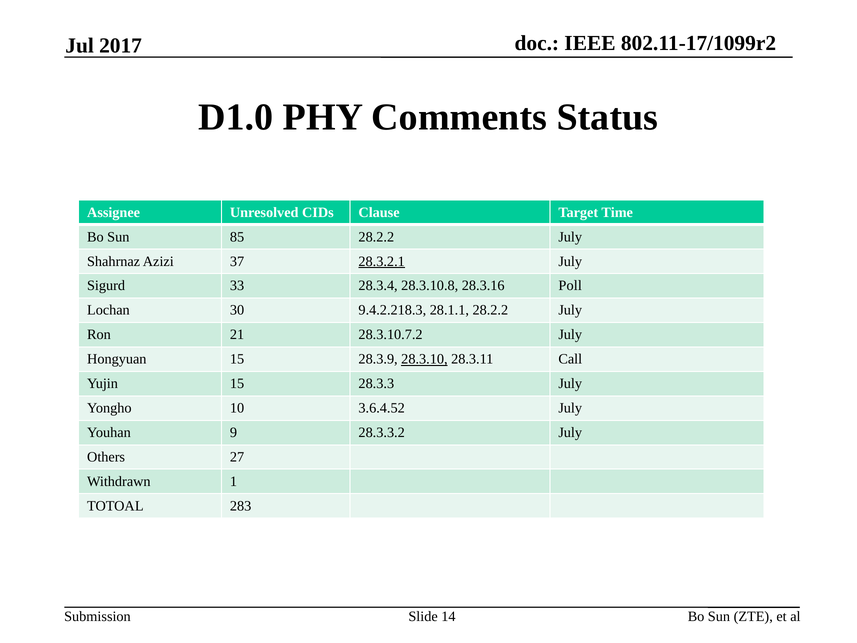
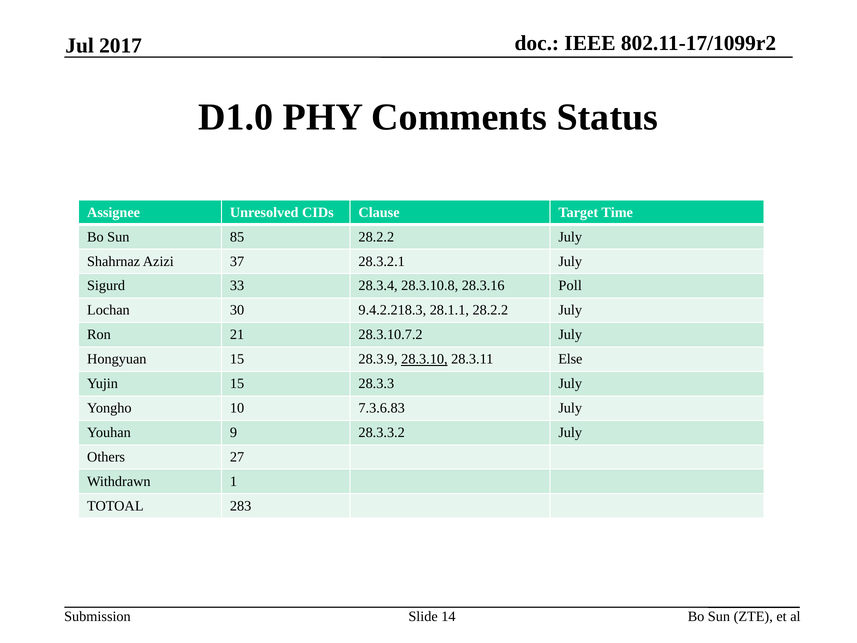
28.3.2.1 underline: present -> none
Call: Call -> Else
3.6.4.52: 3.6.4.52 -> 7.3.6.83
